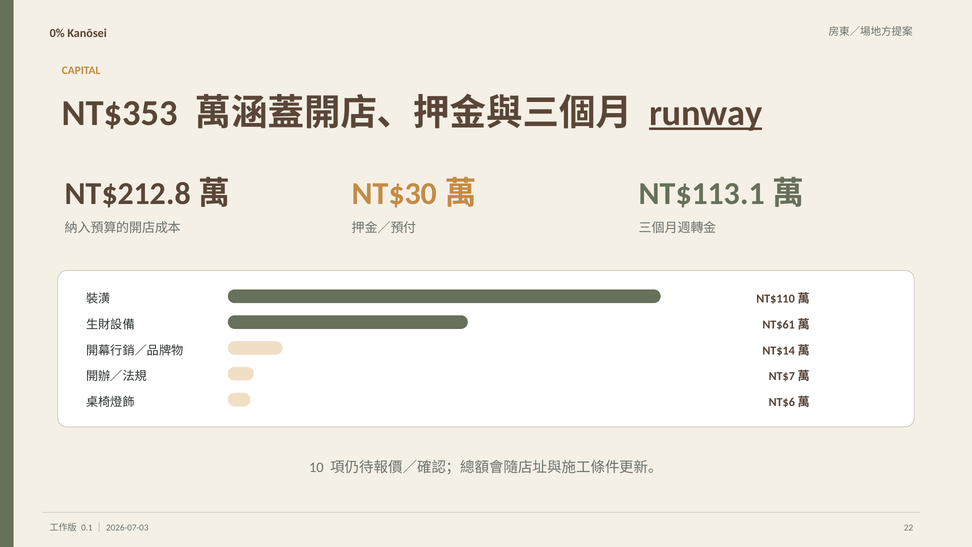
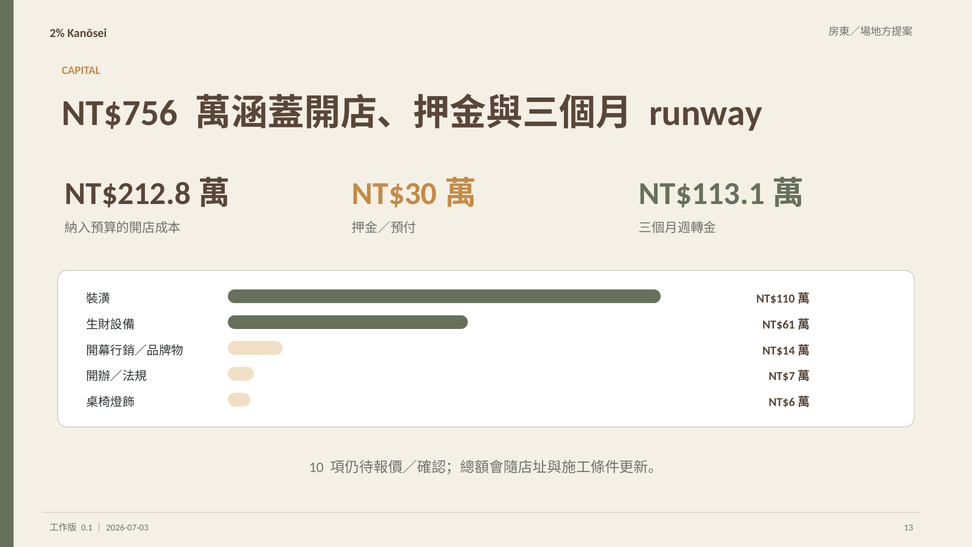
0%: 0% -> 2%
NT$353: NT$353 -> NT$756
runway underline: present -> none
22: 22 -> 13
